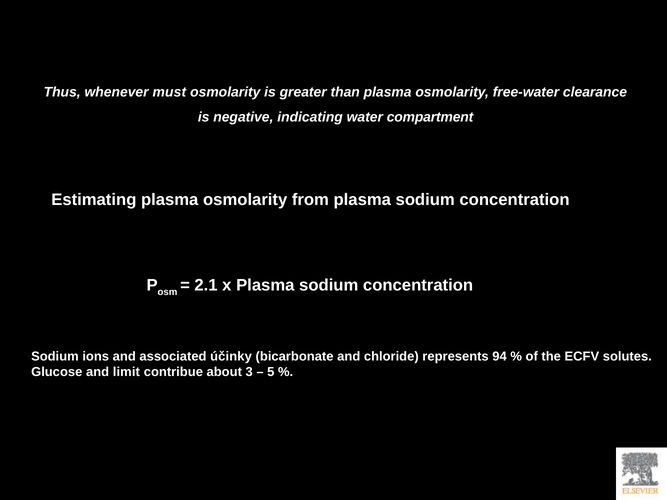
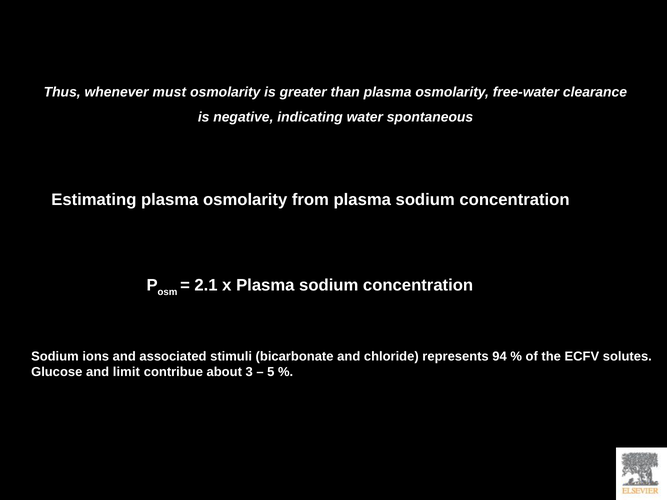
compartment: compartment -> spontaneous
účinky: účinky -> stimuli
